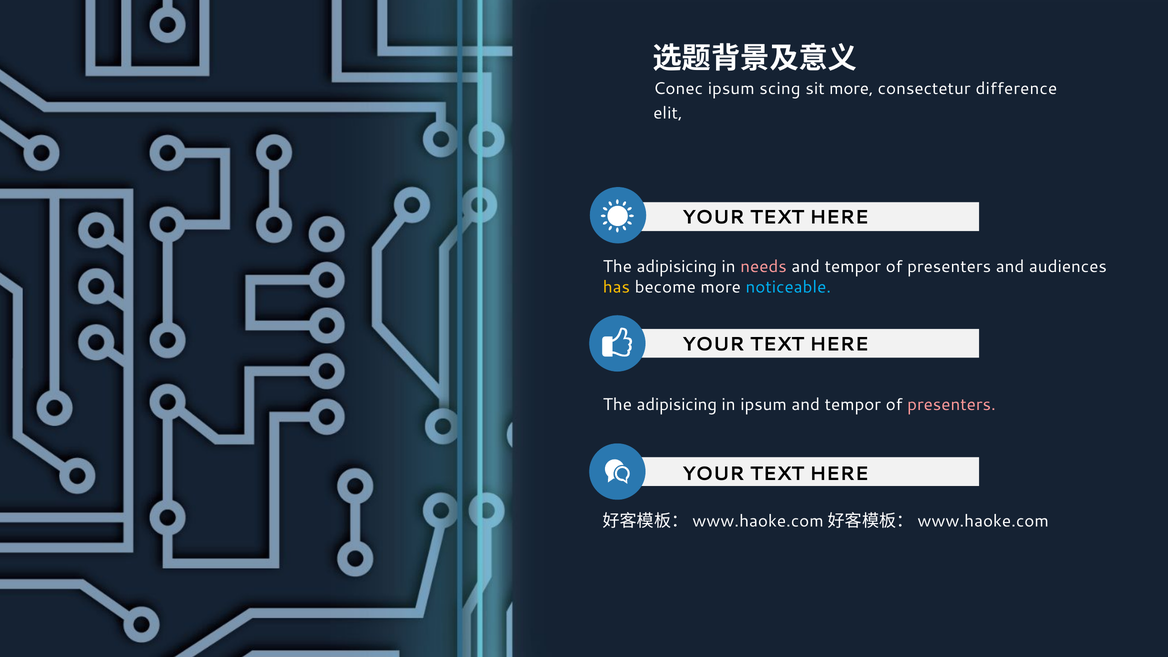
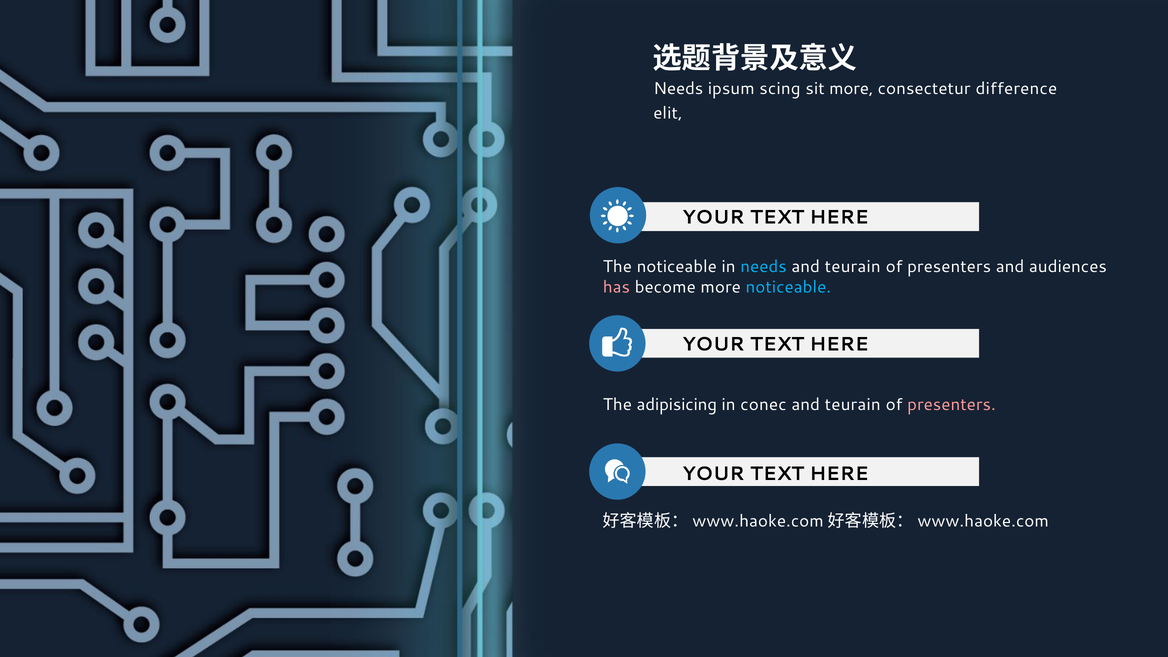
Conec at (678, 89): Conec -> Needs
adipisicing at (677, 267): adipisicing -> noticeable
needs at (764, 267) colour: pink -> light blue
tempor at (853, 267): tempor -> teurain
has colour: yellow -> pink
in ipsum: ipsum -> conec
tempor at (853, 404): tempor -> teurain
